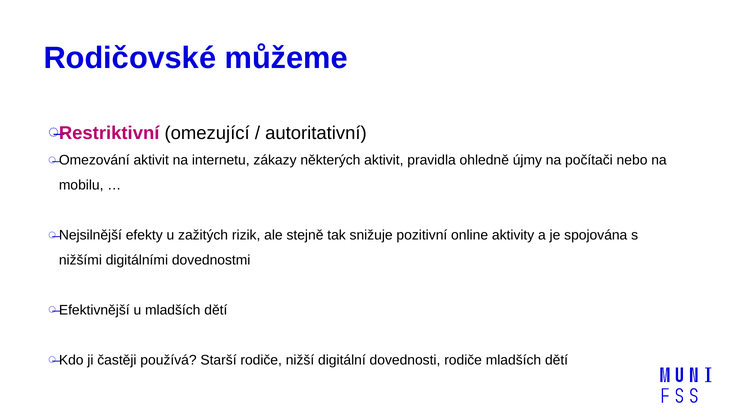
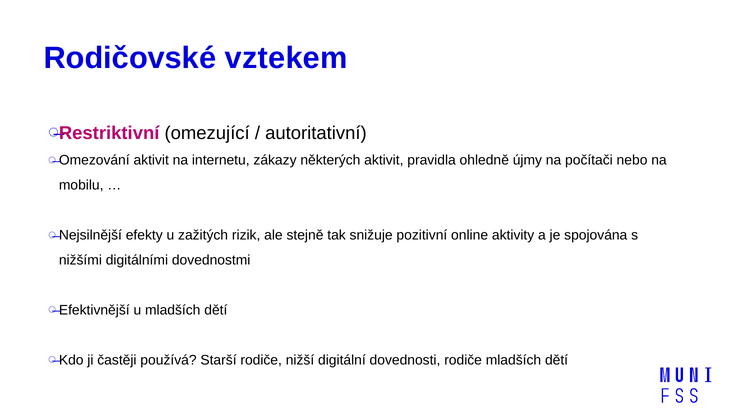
můžeme: můžeme -> vztekem
